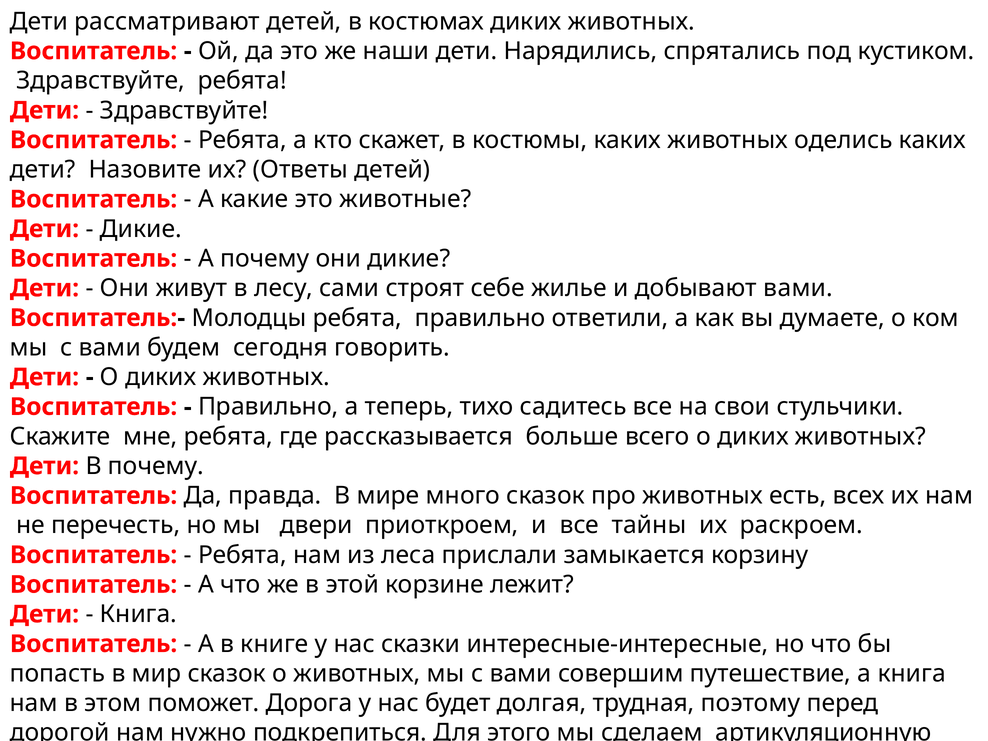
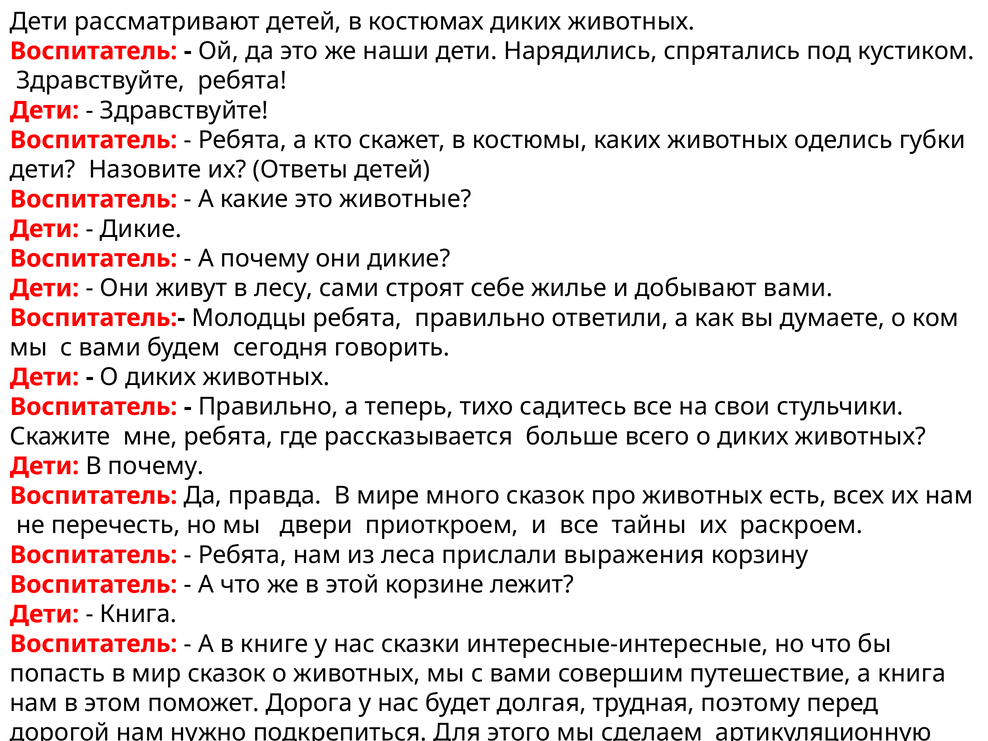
оделись каких: каких -> губки
замыкается: замыкается -> выражения
